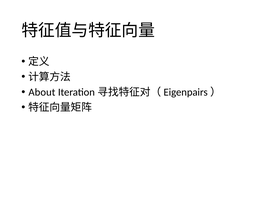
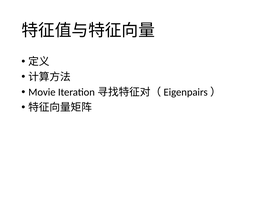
About: About -> Movie
